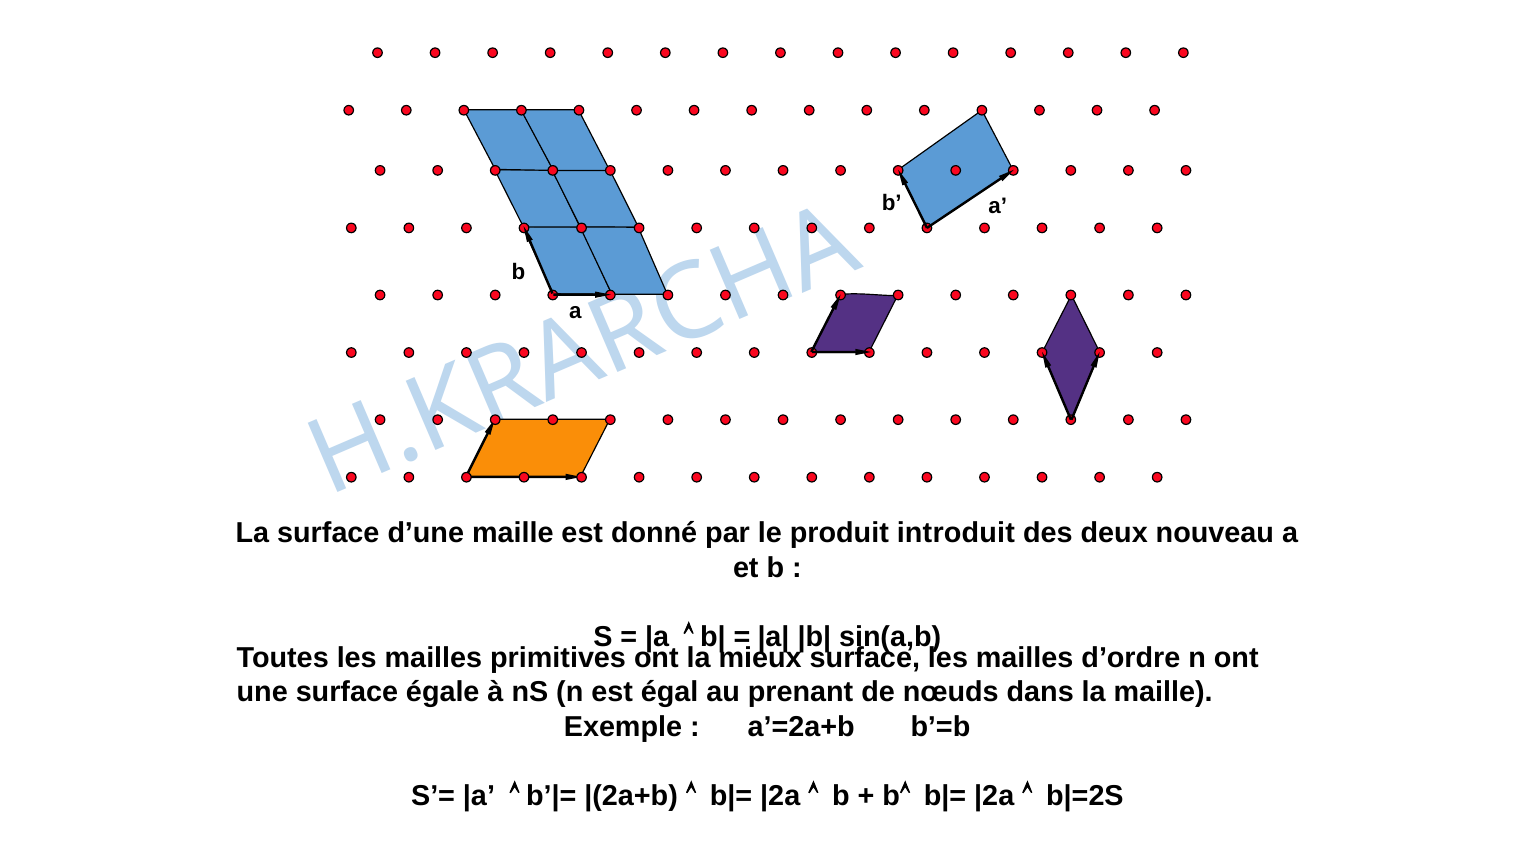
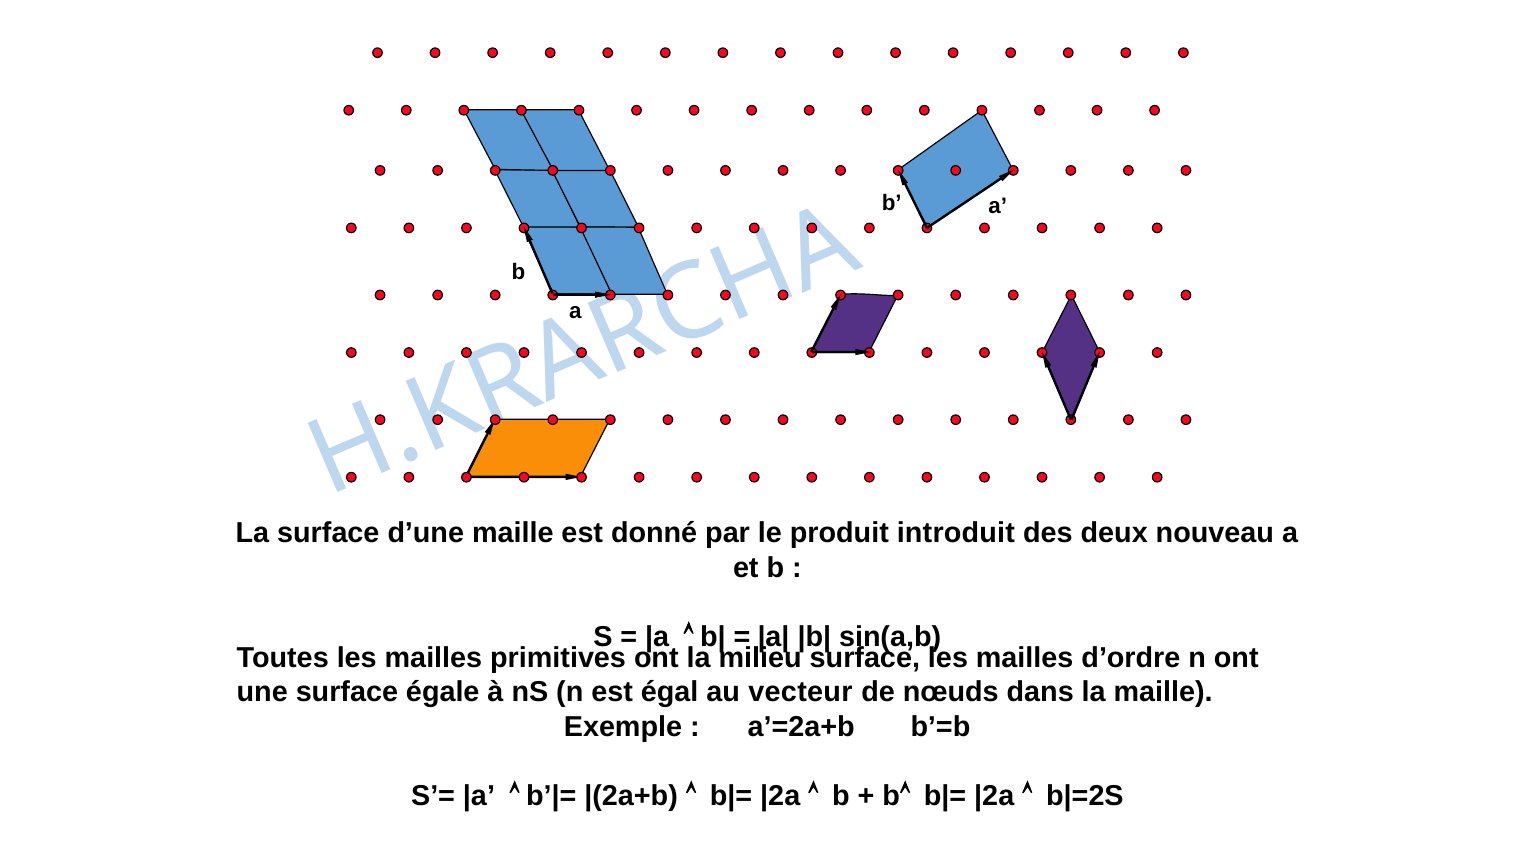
mieux: mieux -> milieu
prenant: prenant -> vecteur
